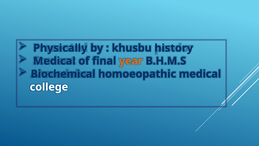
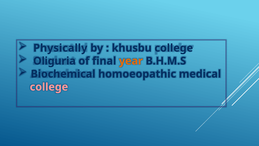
khusbu history: history -> college
Medical at (54, 61): Medical -> Oliguria
college at (49, 87) colour: white -> pink
